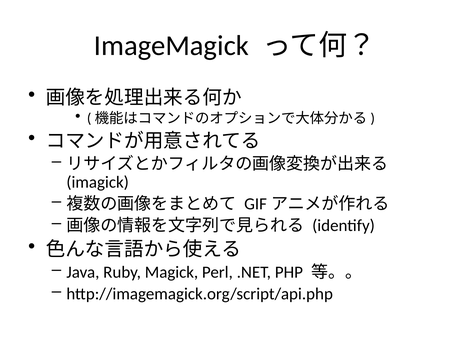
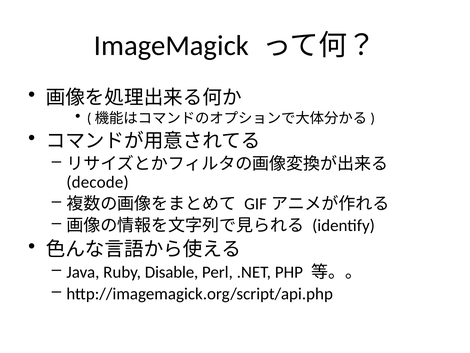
imagick: imagick -> decode
Magick: Magick -> Disable
